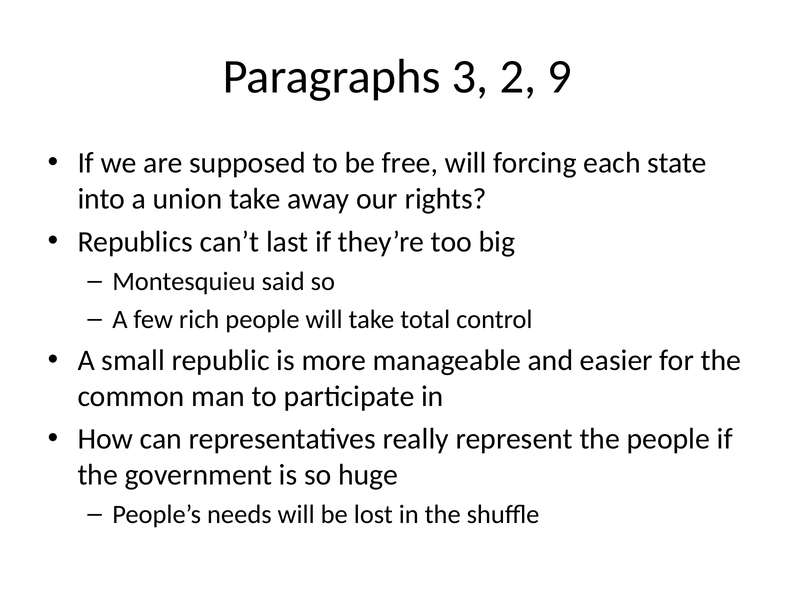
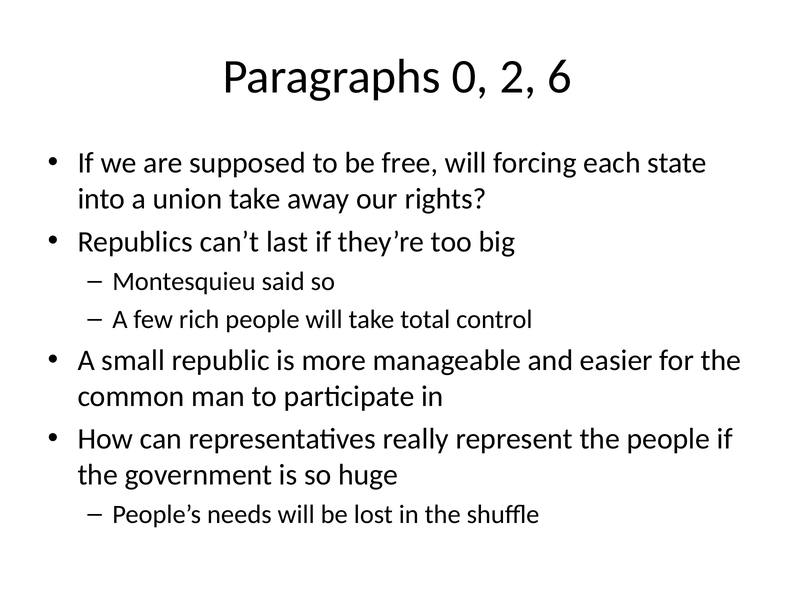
3: 3 -> 0
9: 9 -> 6
